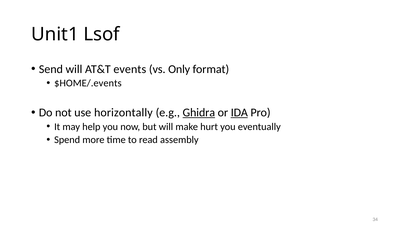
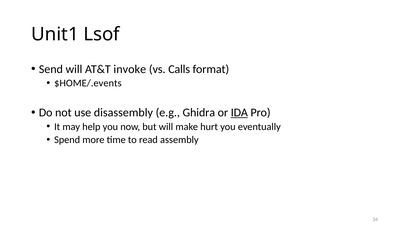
events: events -> invoke
Only: Only -> Calls
horizontally: horizontally -> disassembly
Ghidra underline: present -> none
